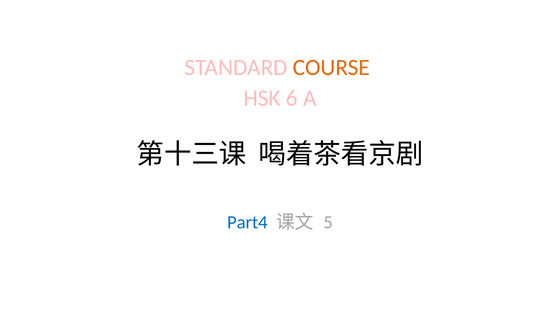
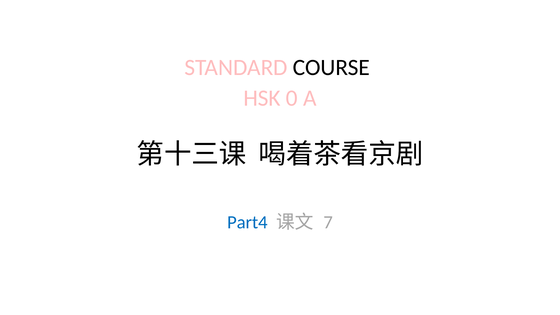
COURSE colour: orange -> black
6: 6 -> 0
5: 5 -> 7
